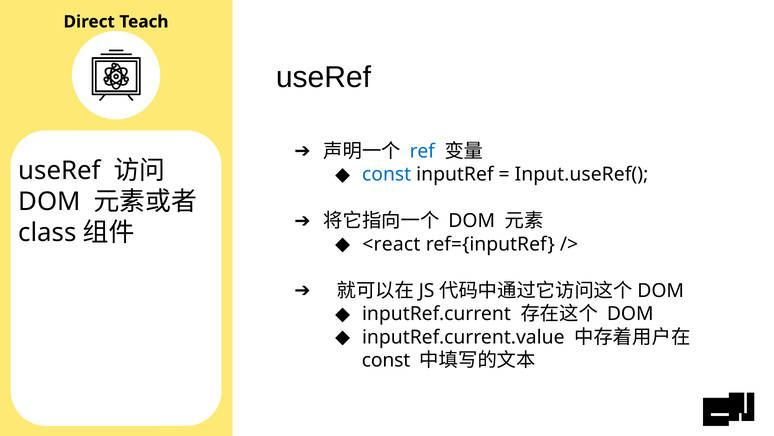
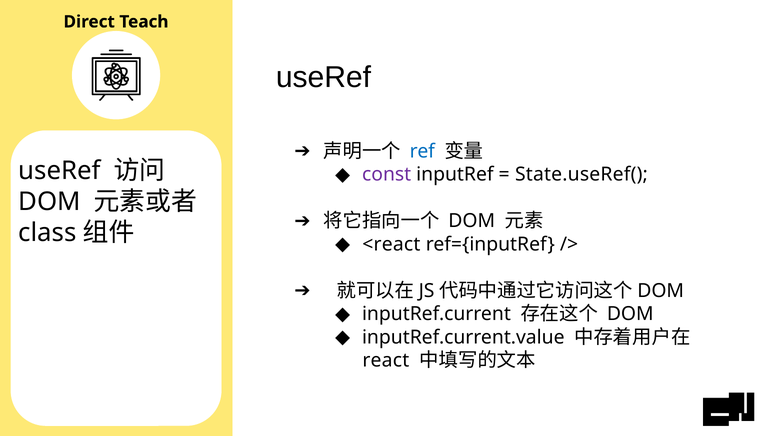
const at (387, 174) colour: blue -> purple
Input.useRef(: Input.useRef( -> State.useRef(
const at (386, 360): const -> react
